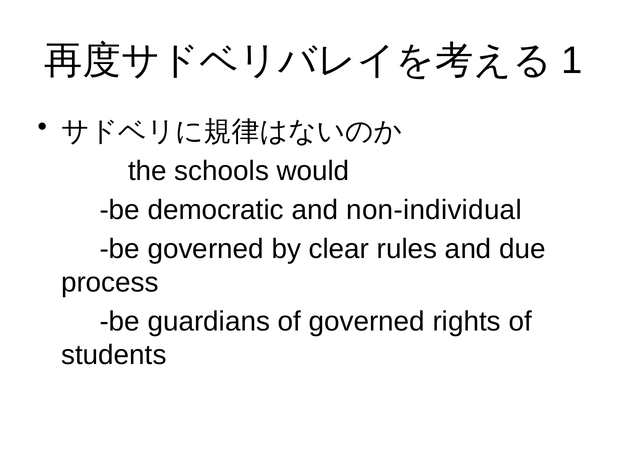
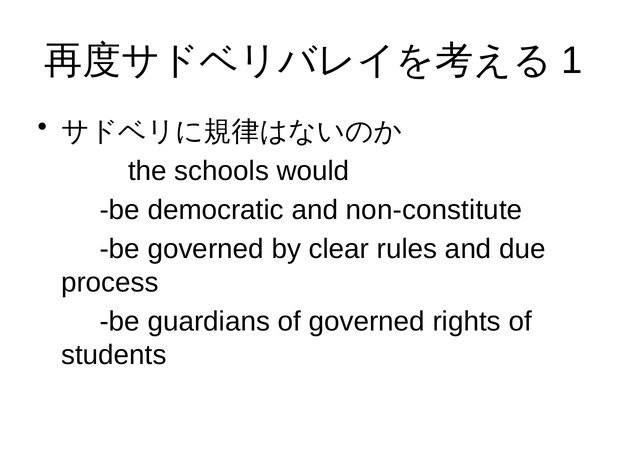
non-individual: non-individual -> non-constitute
